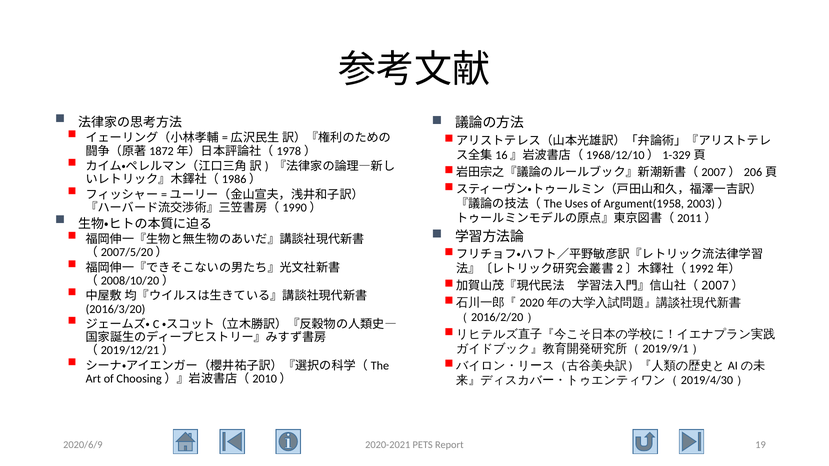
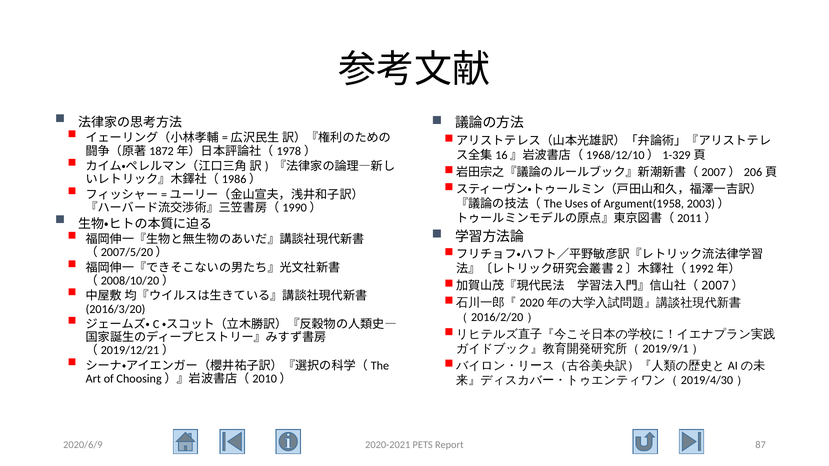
19: 19 -> 87
